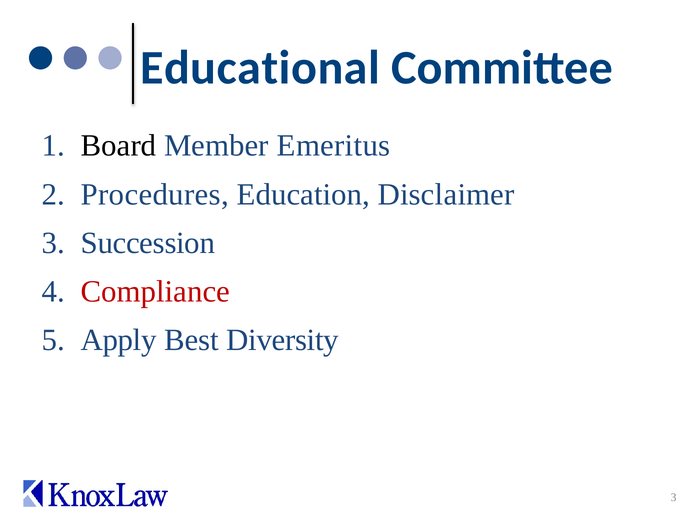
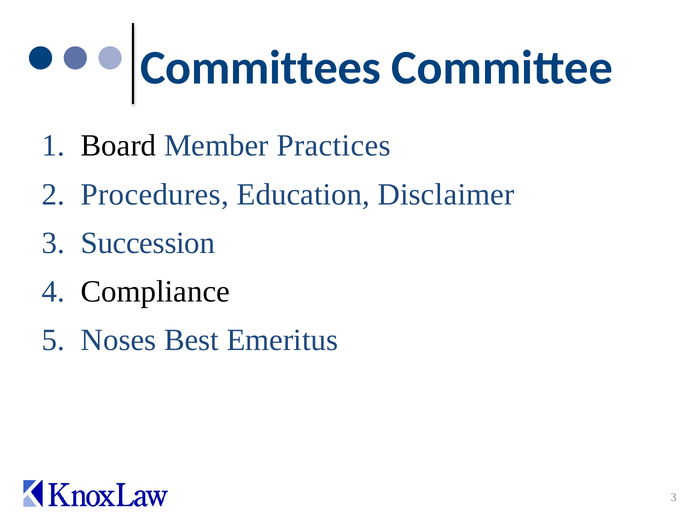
Educational: Educational -> Committees
Emeritus: Emeritus -> Practices
Compliance colour: red -> black
Apply: Apply -> Noses
Diversity: Diversity -> Emeritus
